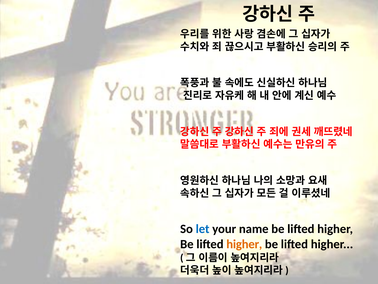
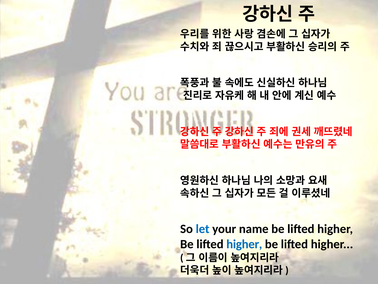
higher at (244, 244) colour: orange -> blue
